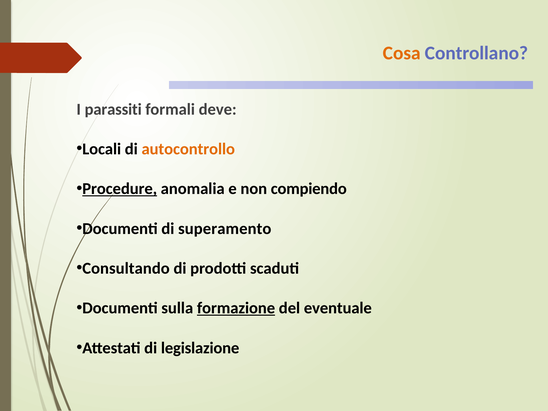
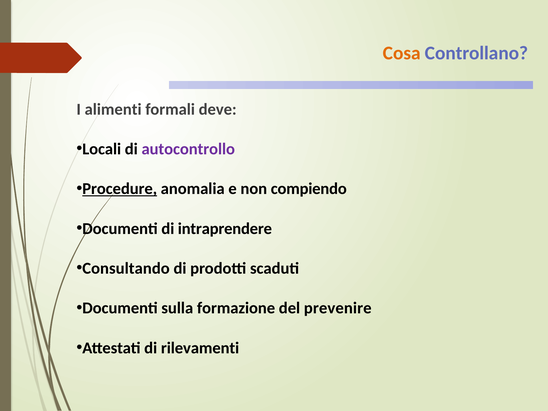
parassiti: parassiti -> alimenti
autocontrollo colour: orange -> purple
superamento: superamento -> intraprendere
formazione underline: present -> none
eventuale: eventuale -> prevenire
legislazione: legislazione -> rilevamenti
